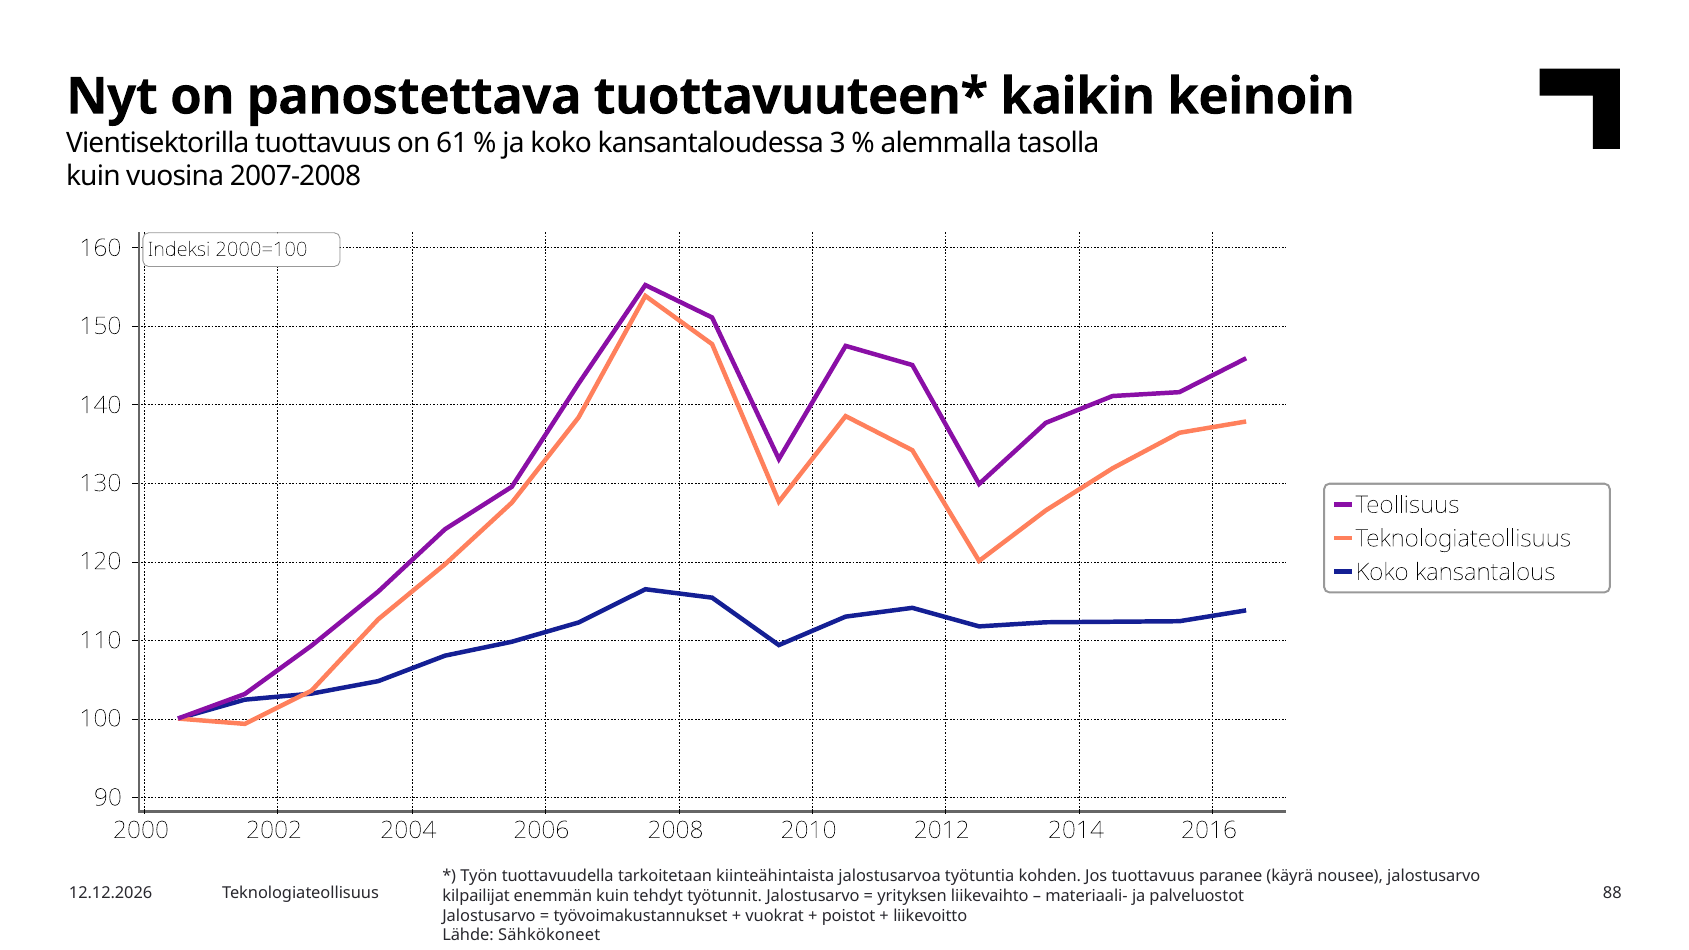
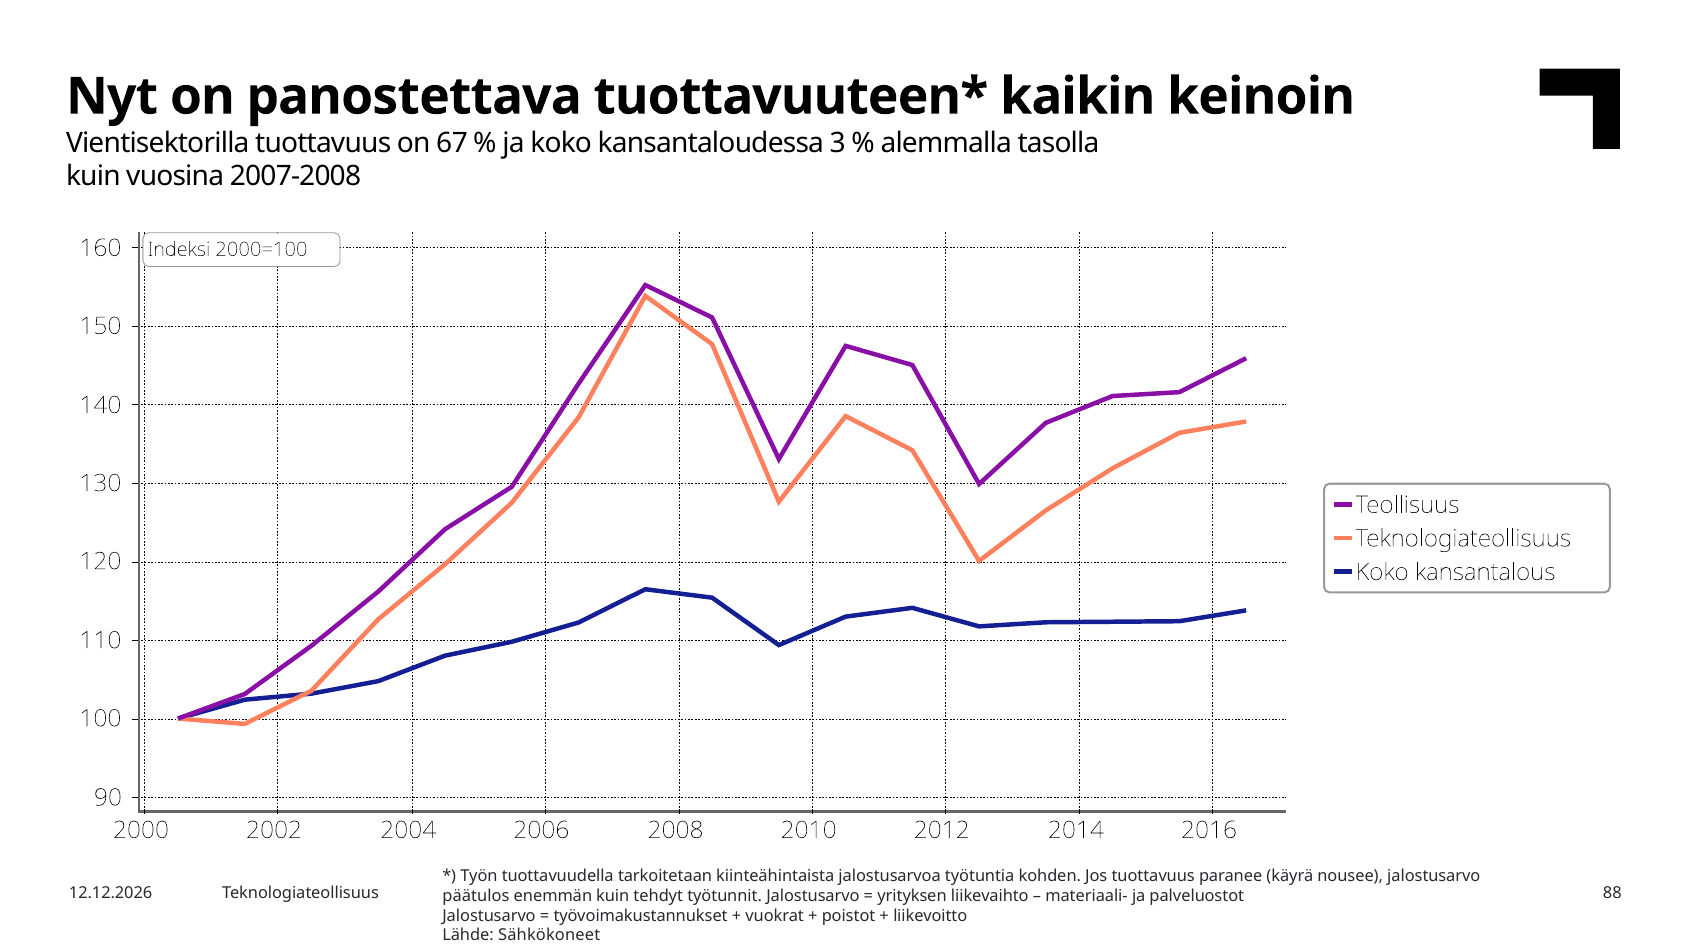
61: 61 -> 67
kilpailijat: kilpailijat -> päätulos
